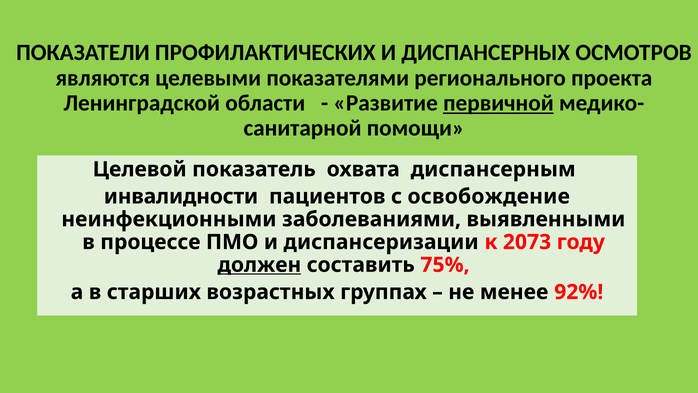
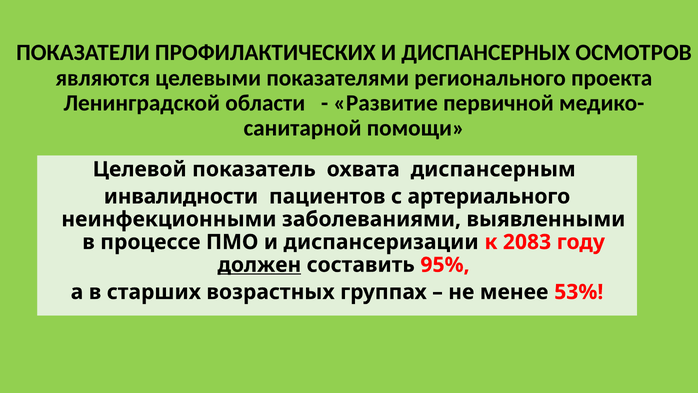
первичной underline: present -> none
освобождение: освобождение -> артериального
2073: 2073 -> 2083
75%: 75% -> 95%
92%: 92% -> 53%
